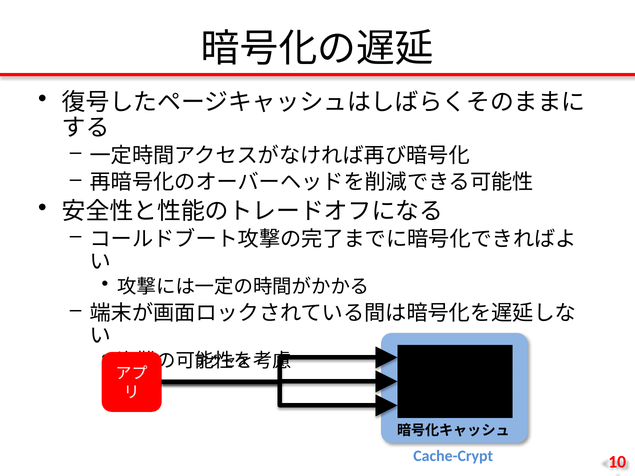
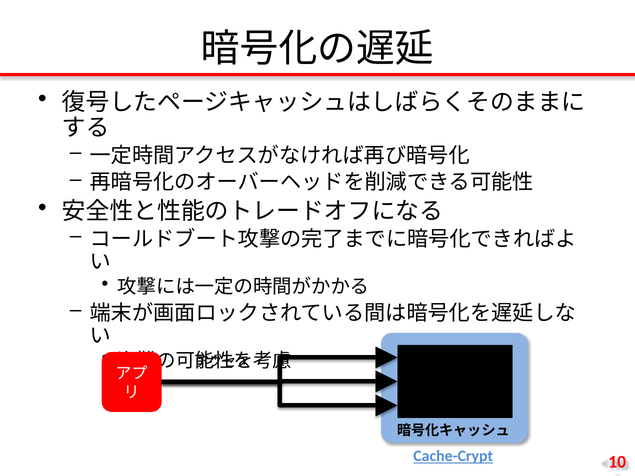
Cache-Crypt underline: none -> present
